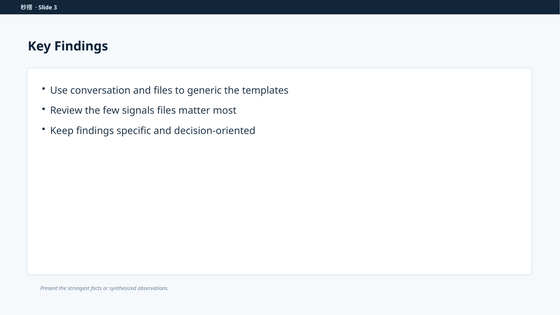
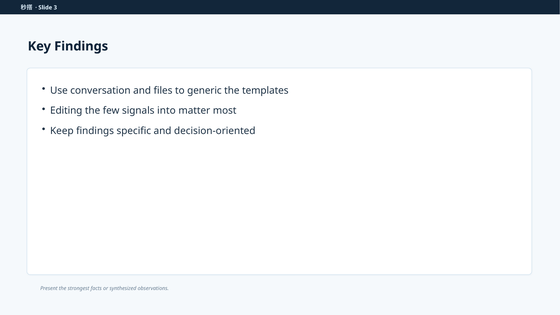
Review: Review -> Editing
signals files: files -> into
